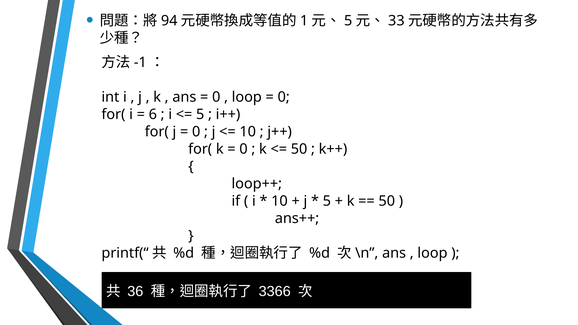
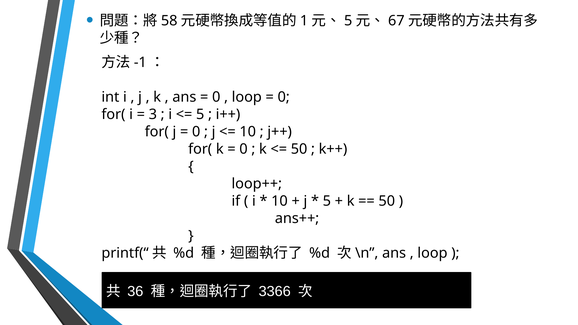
94: 94 -> 58
33: 33 -> 67
6: 6 -> 3
